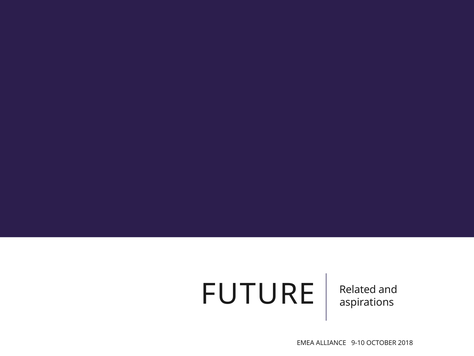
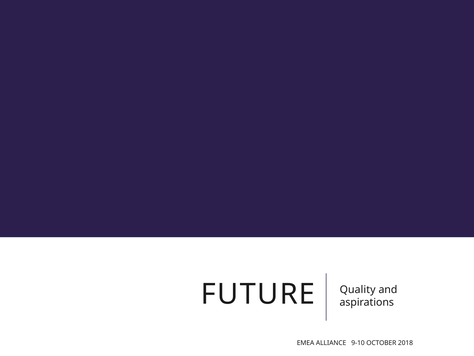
Related: Related -> Quality
